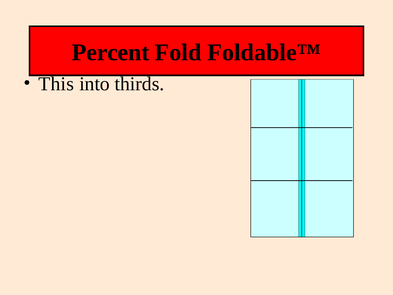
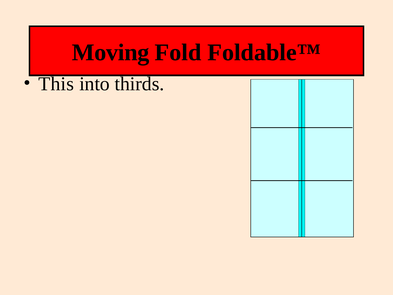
Percent: Percent -> Moving
